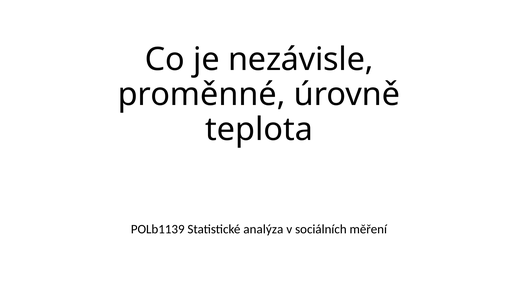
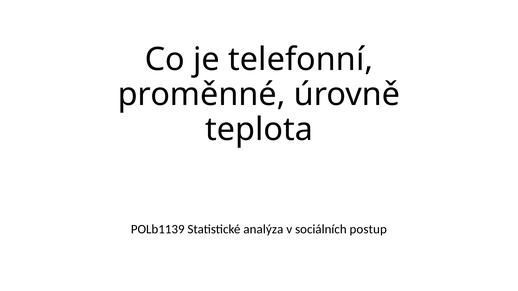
nezávisle: nezávisle -> telefonní
měření: měření -> postup
